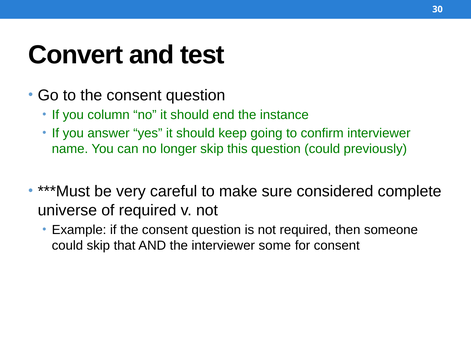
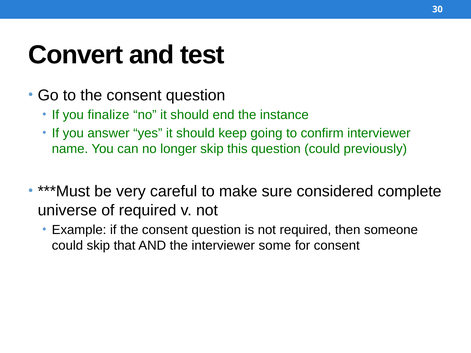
column: column -> finalize
